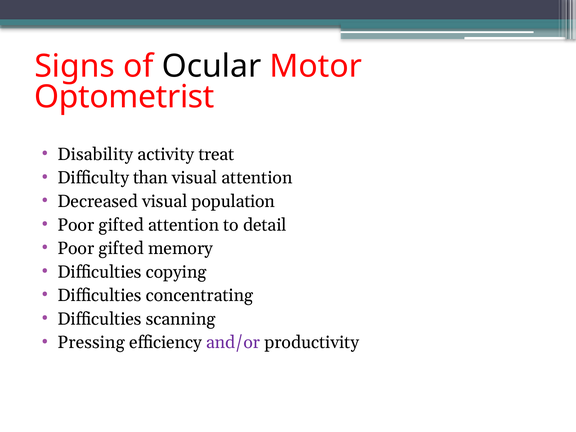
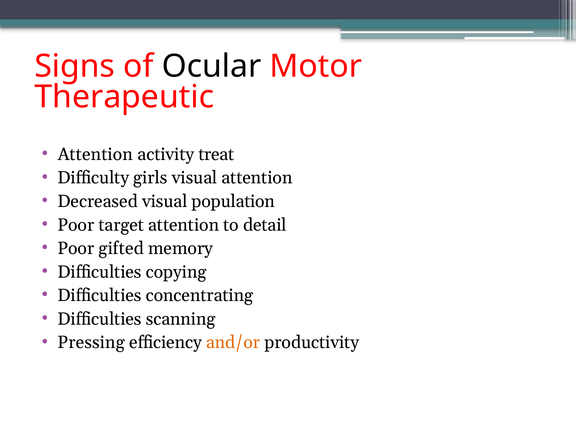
Optometrist: Optometrist -> Therapeutic
Disability at (95, 154): Disability -> Attention
than: than -> girls
gifted at (121, 225): gifted -> target
and/or colour: purple -> orange
